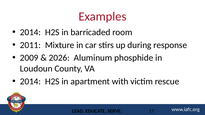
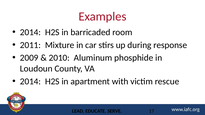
2026: 2026 -> 2010
